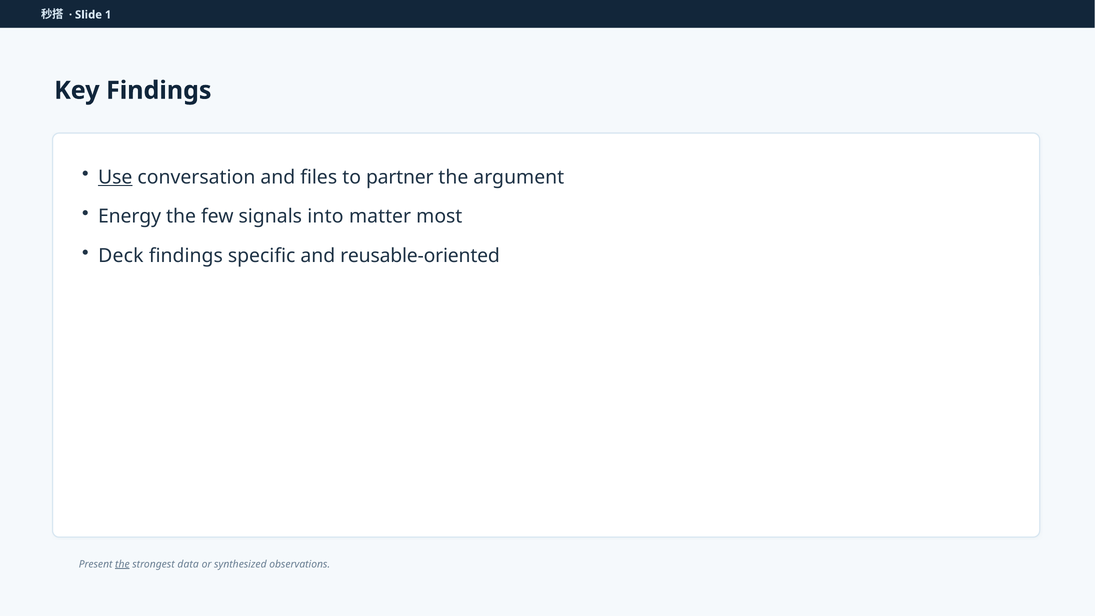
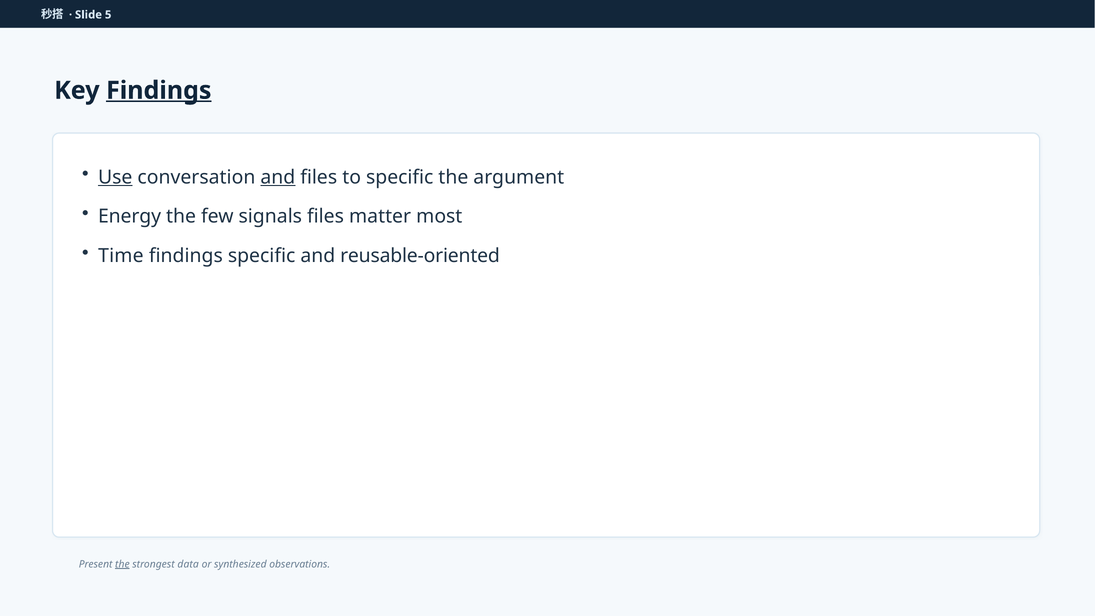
1: 1 -> 5
Findings at (159, 90) underline: none -> present
and at (278, 177) underline: none -> present
to partner: partner -> specific
signals into: into -> files
Deck: Deck -> Time
